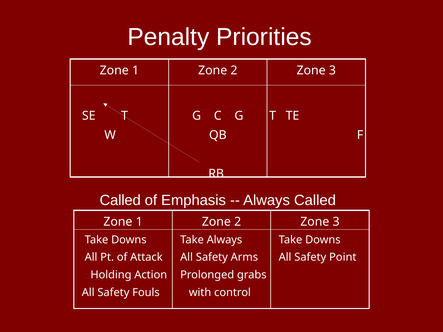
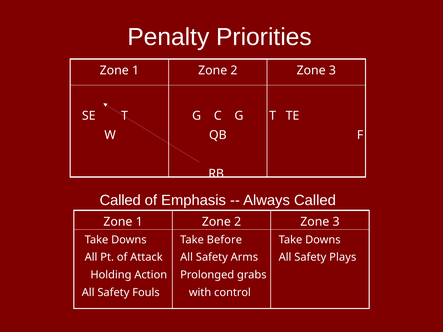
Take Always: Always -> Before
Point: Point -> Plays
